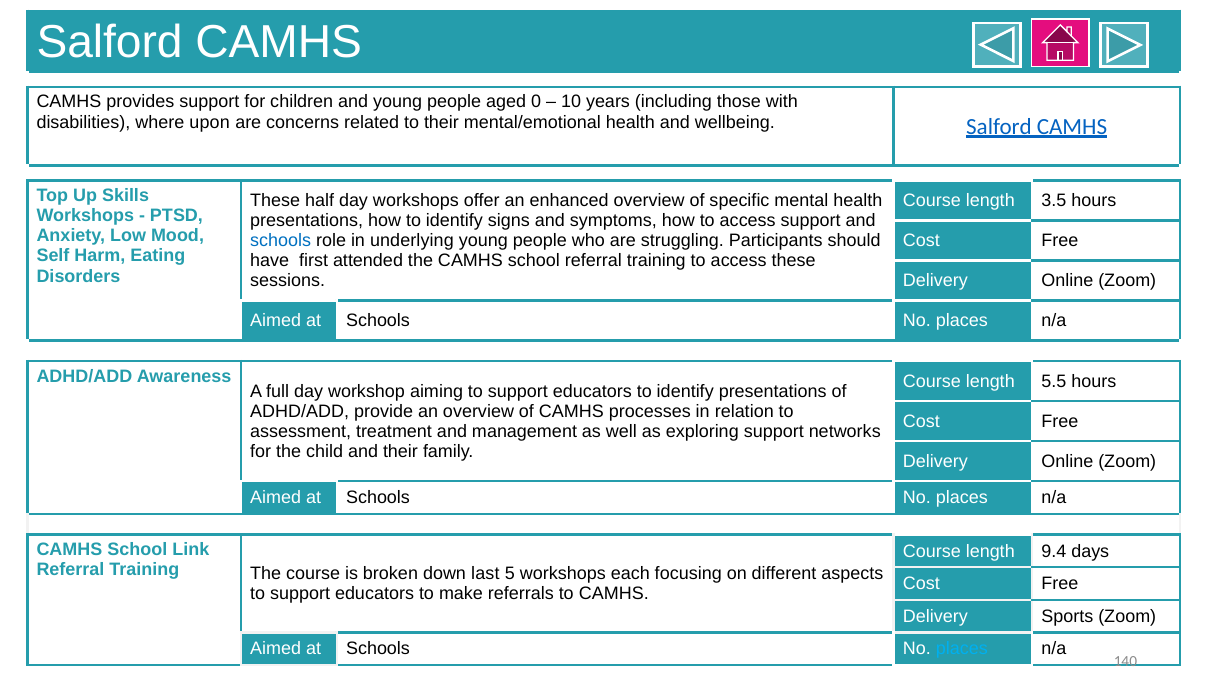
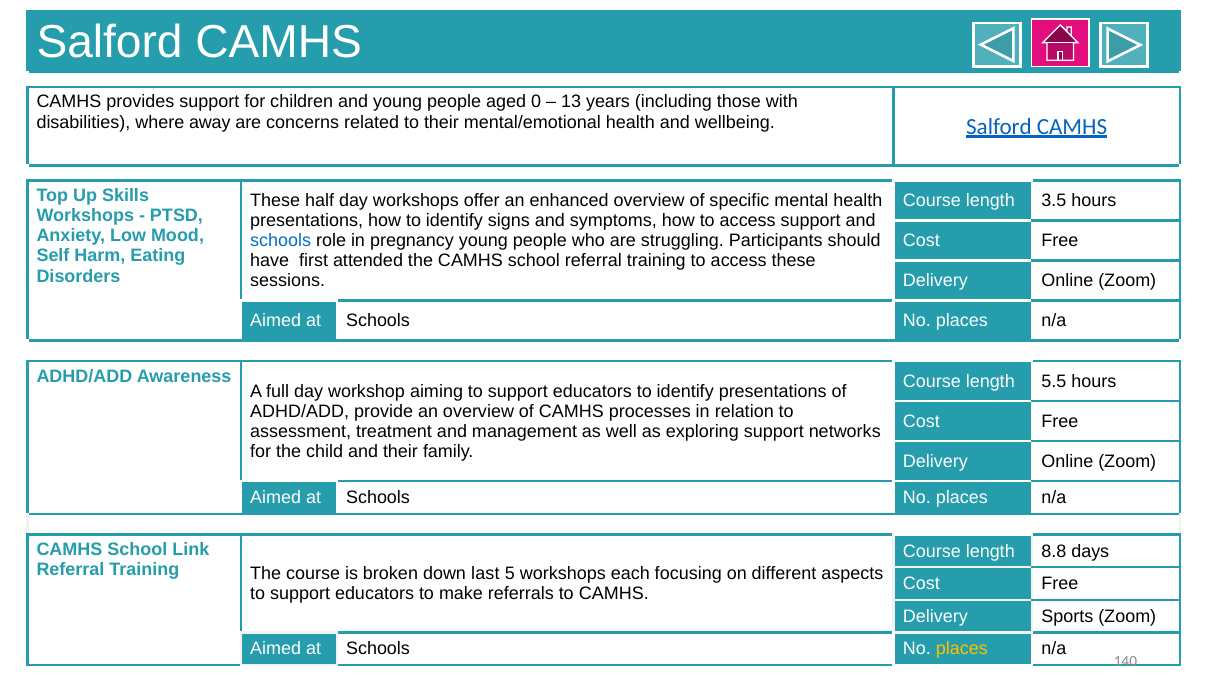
10: 10 -> 13
upon: upon -> away
underlying: underlying -> pregnancy
9.4: 9.4 -> 8.8
places at (962, 648) colour: light blue -> yellow
